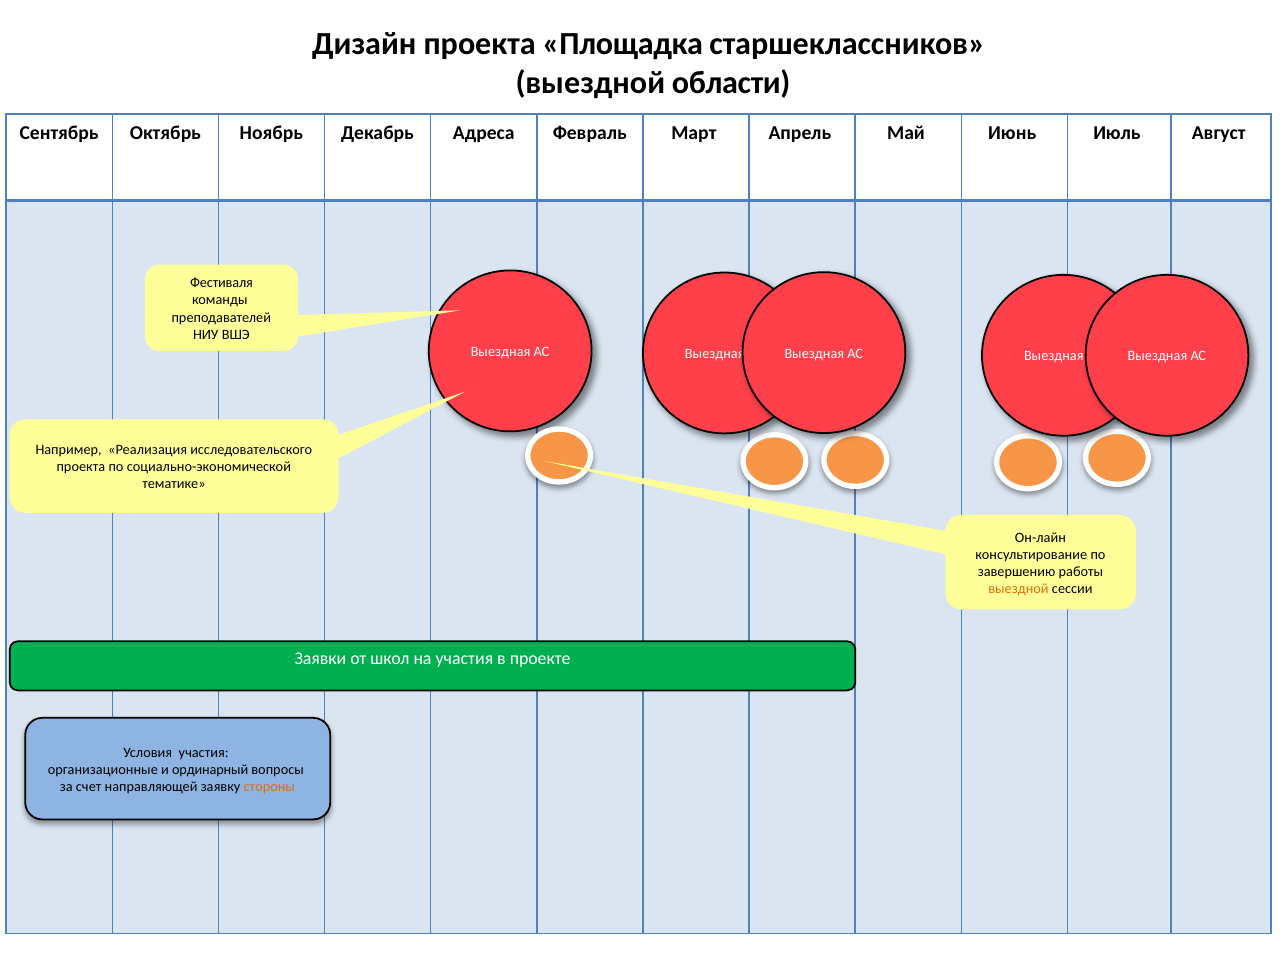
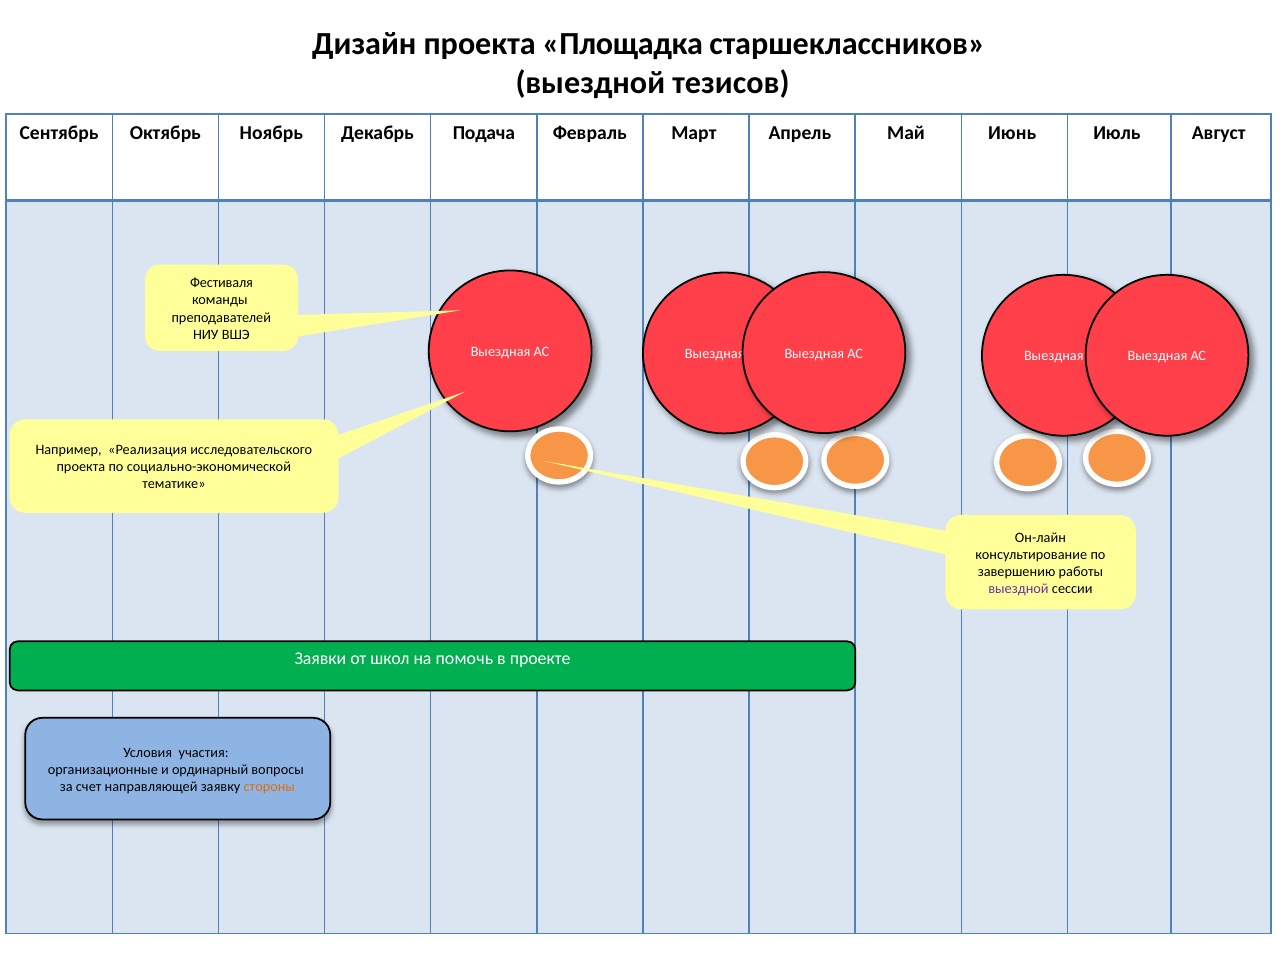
области: области -> тезисов
Адреса: Адреса -> Подача
выездной at (1018, 589) colour: orange -> purple
на участия: участия -> помочь
